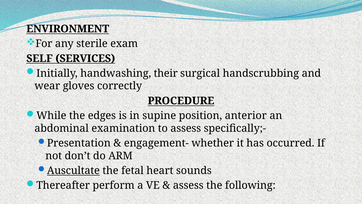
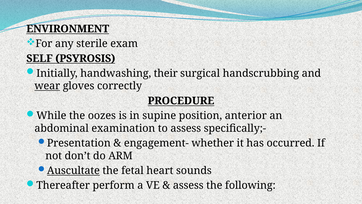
SERVICES: SERVICES -> PSYROSIS
wear underline: none -> present
edges: edges -> oozes
